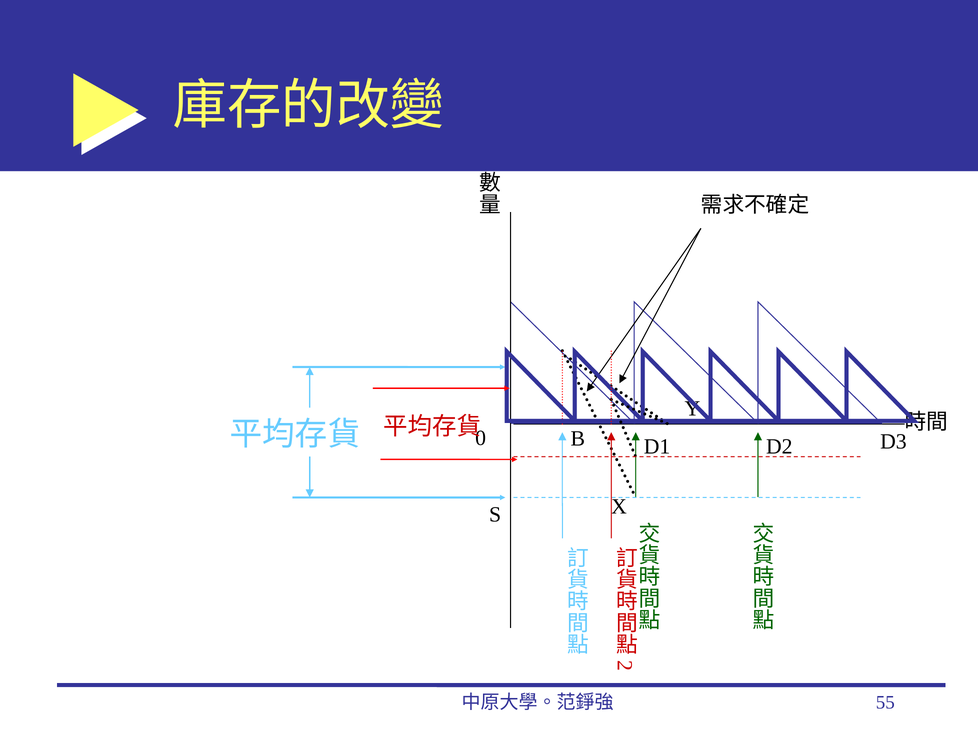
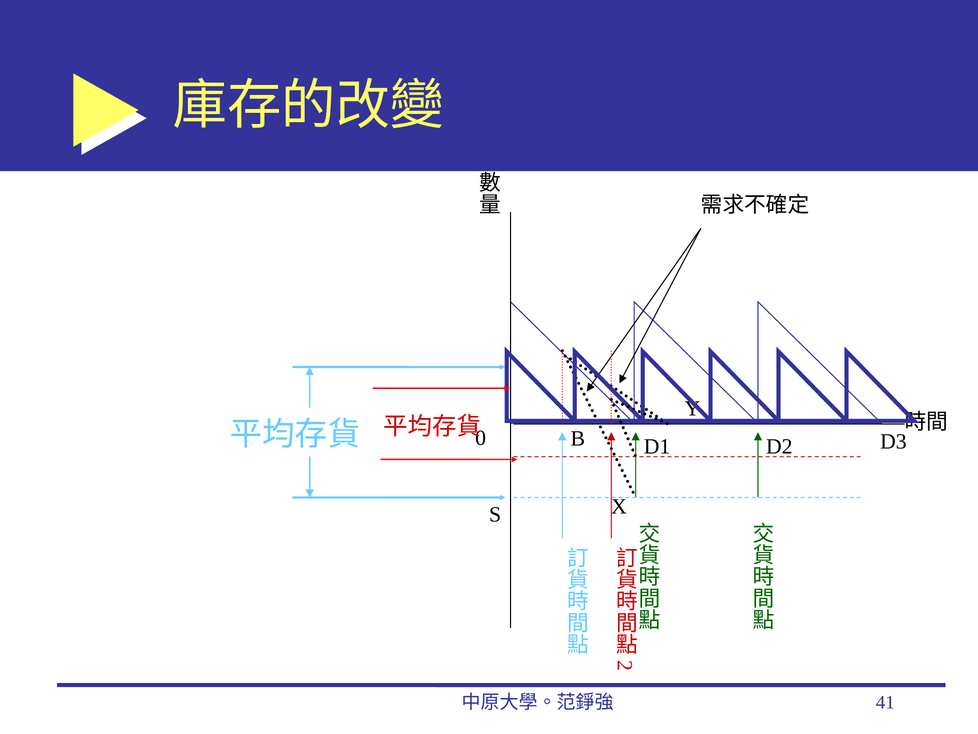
55: 55 -> 41
